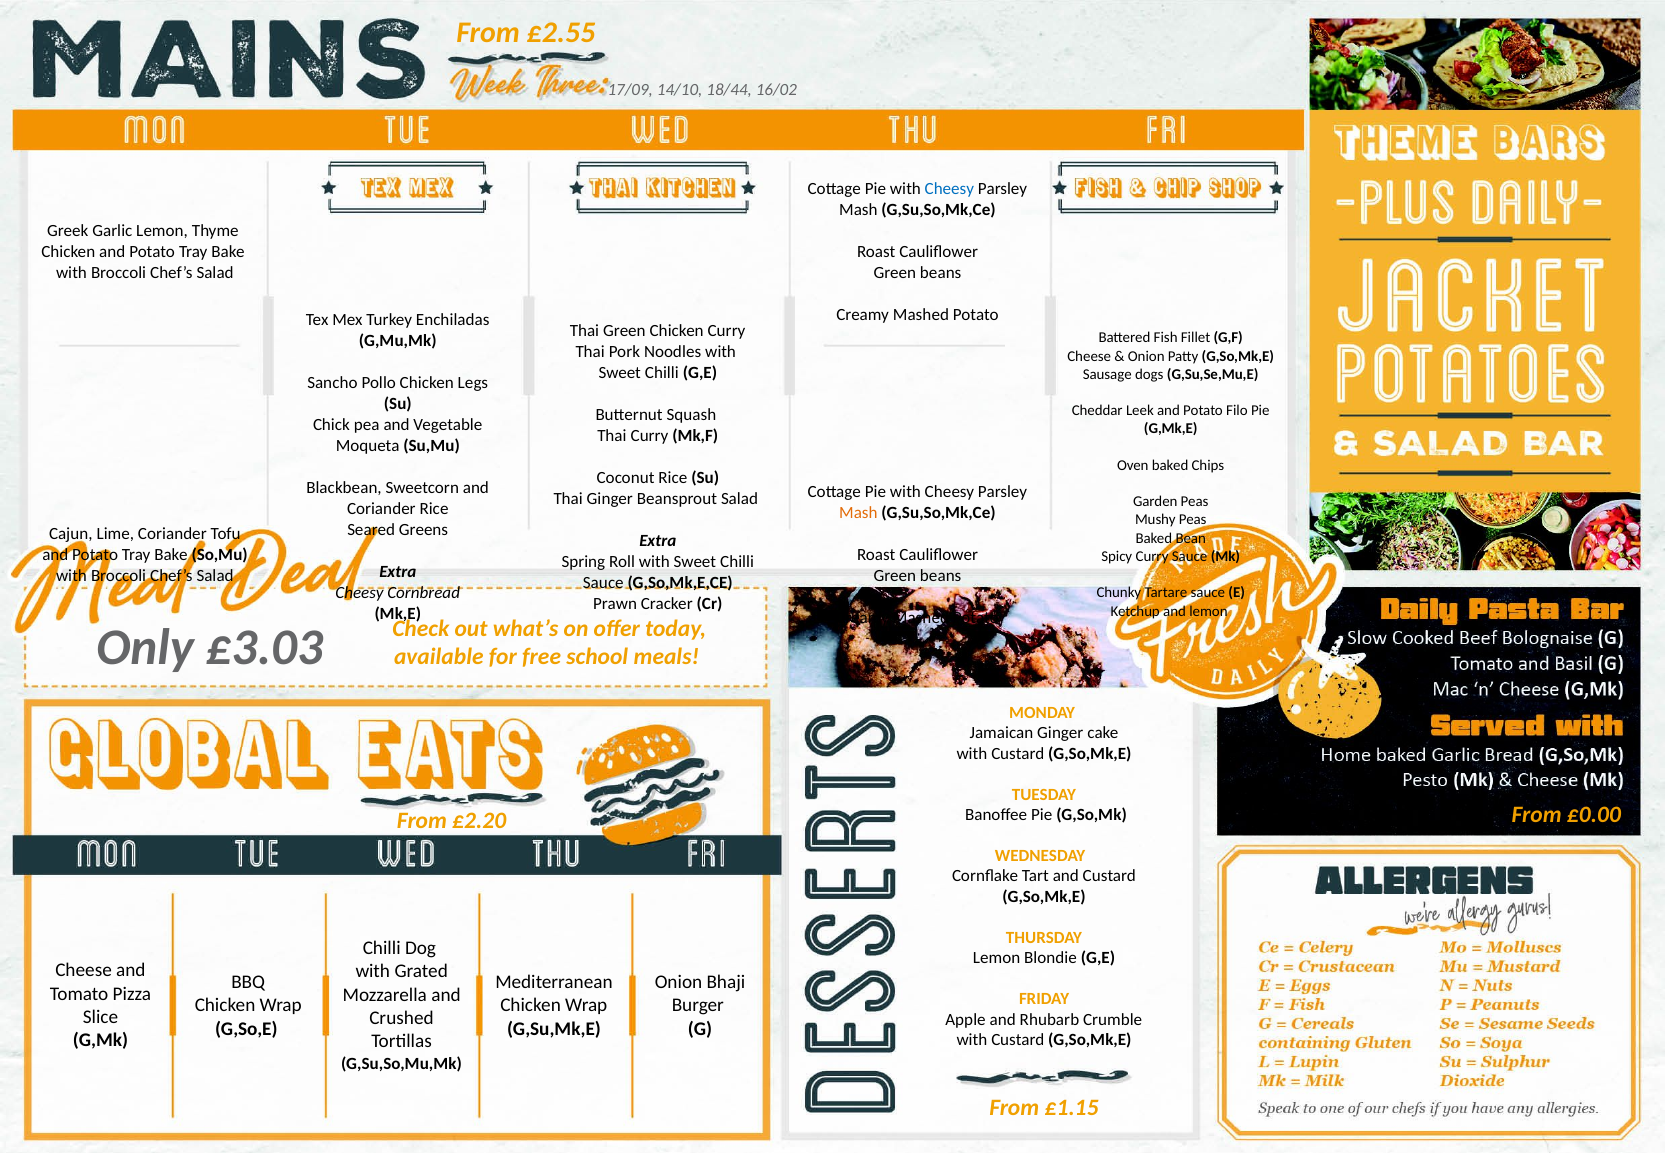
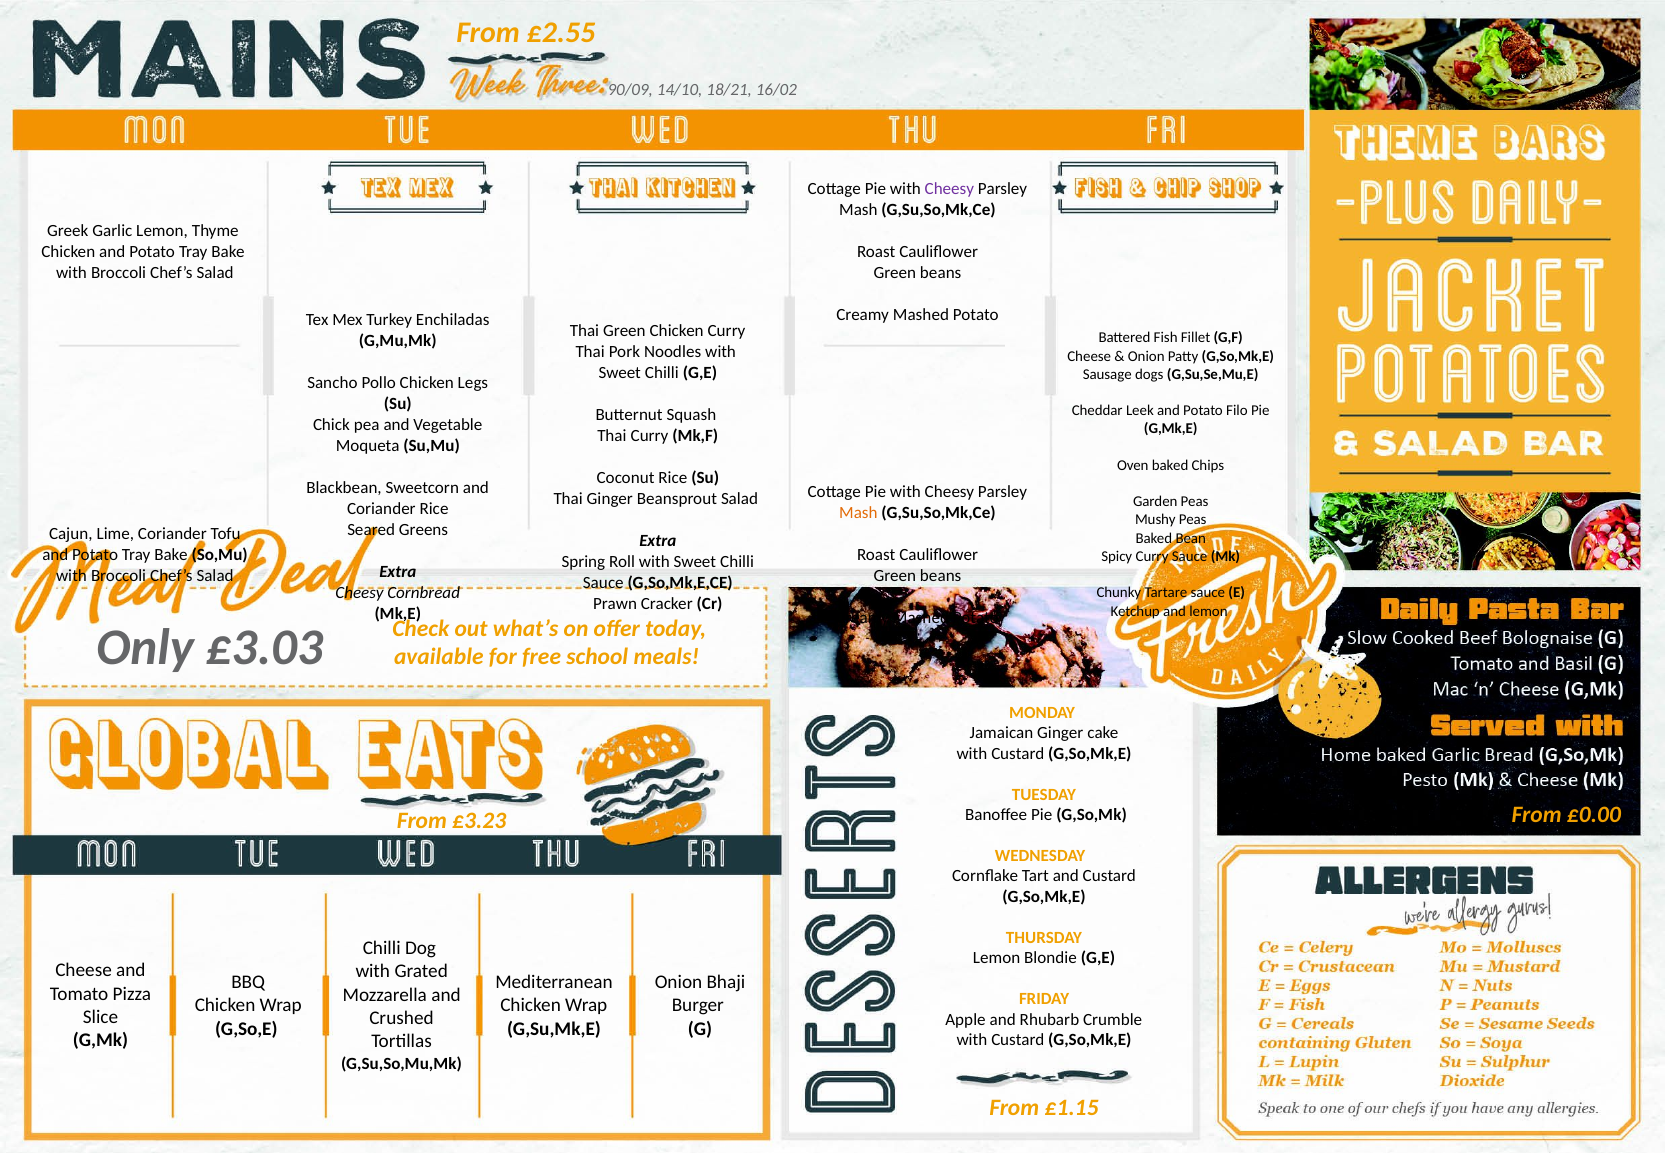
17/09: 17/09 -> 90/09
18/44: 18/44 -> 18/21
Cheesy at (949, 189) colour: blue -> purple
£2.20: £2.20 -> £3.23
